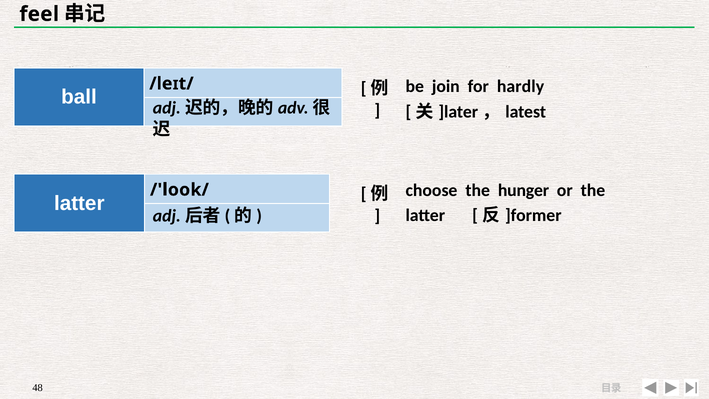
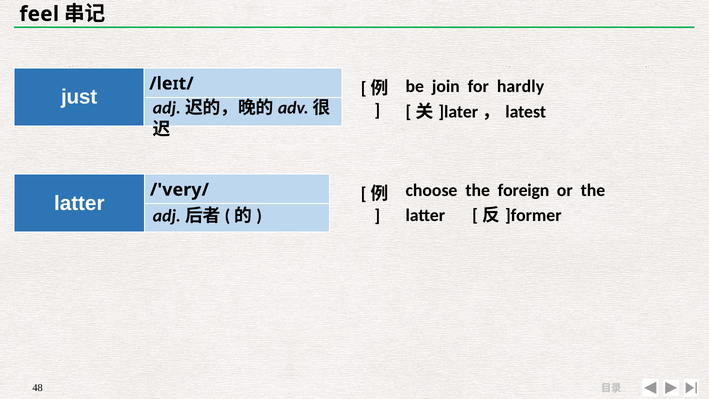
ball: ball -> just
hunger: hunger -> foreign
/'look/: /'look/ -> /'very/
